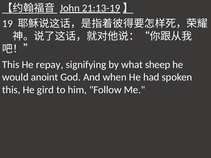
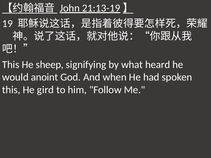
repay: repay -> sheep
sheep: sheep -> heard
